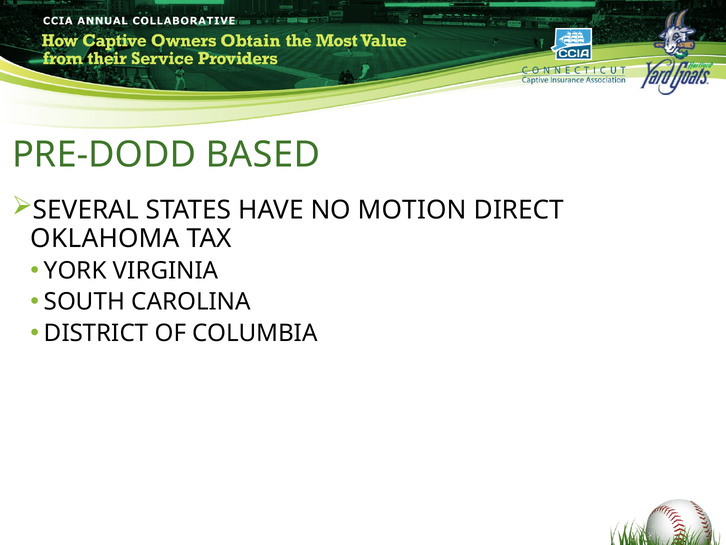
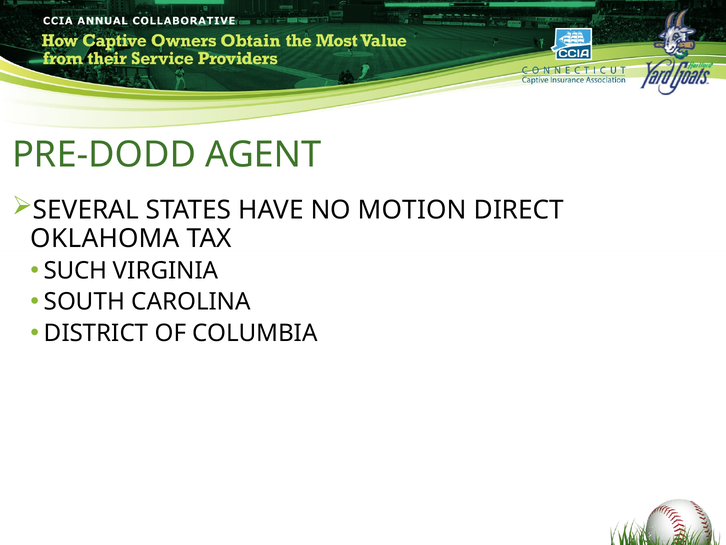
BASED: BASED -> AGENT
YORK: YORK -> SUCH
